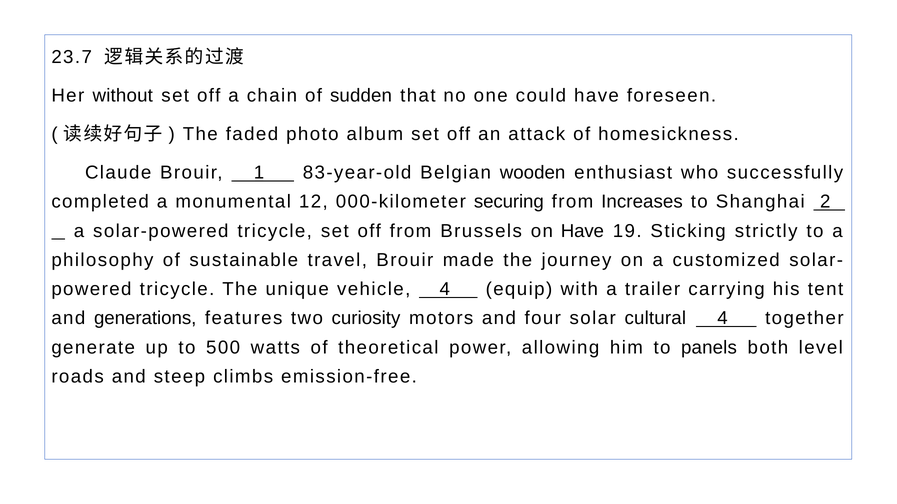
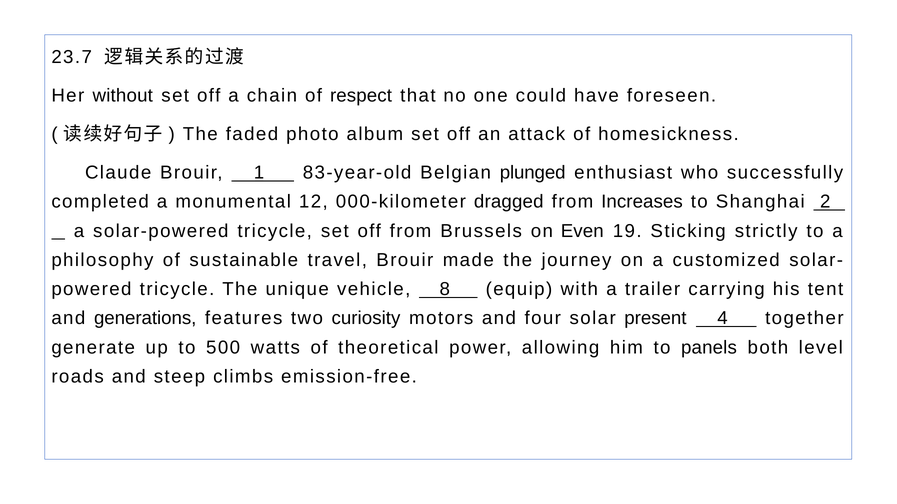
sudden: sudden -> respect
wooden: wooden -> plunged
securing: securing -> dragged
on Have: Have -> Even
vehicle 4: 4 -> 8
cultural: cultural -> present
